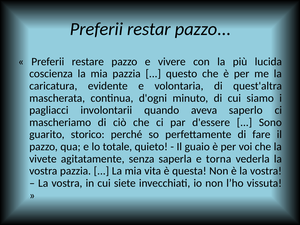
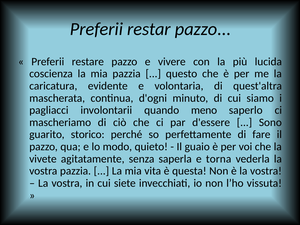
aveva: aveva -> meno
totale: totale -> modo
